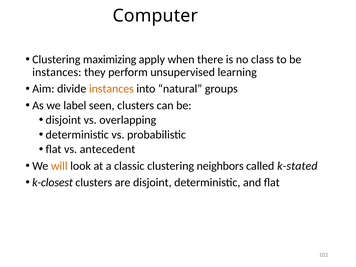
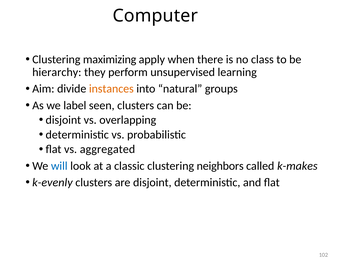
instances at (57, 72): instances -> hierarchy
antecedent: antecedent -> aggregated
will colour: orange -> blue
k-stated: k-stated -> k-makes
k-closest: k-closest -> k-evenly
